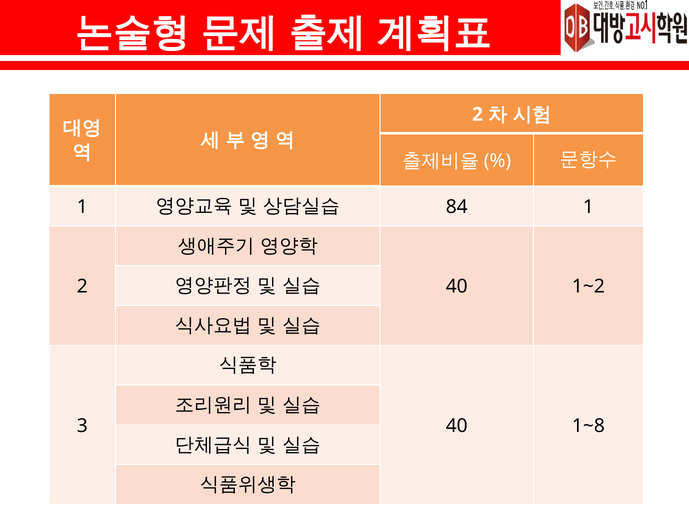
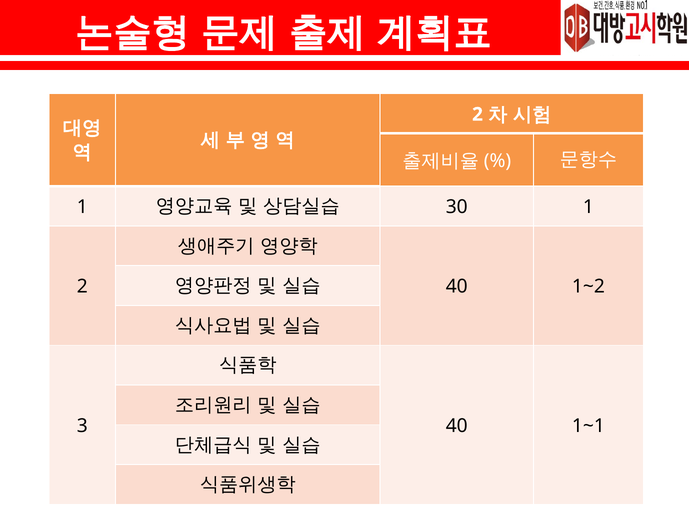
84: 84 -> 30
1~8: 1~8 -> 1~1
